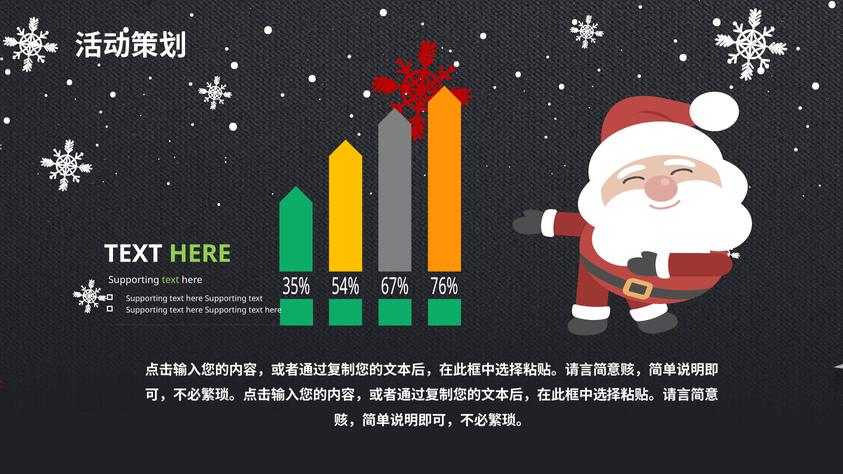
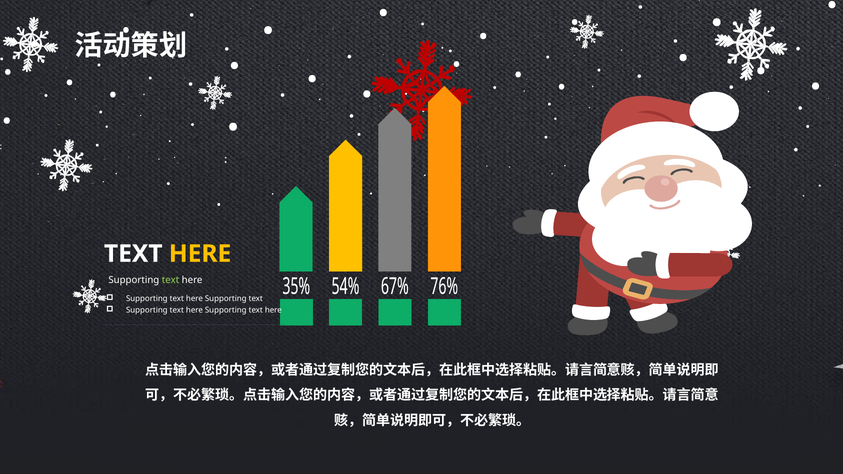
HERE at (200, 254) colour: light green -> yellow
